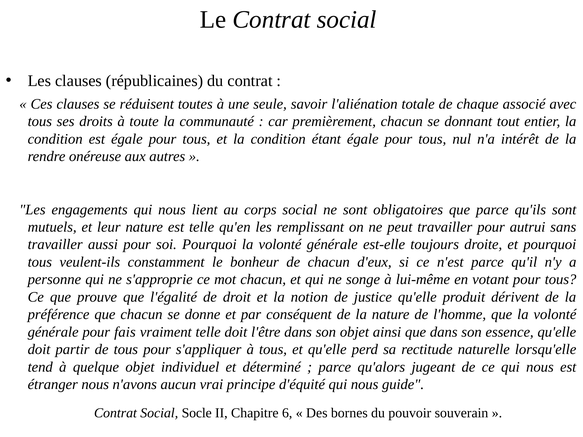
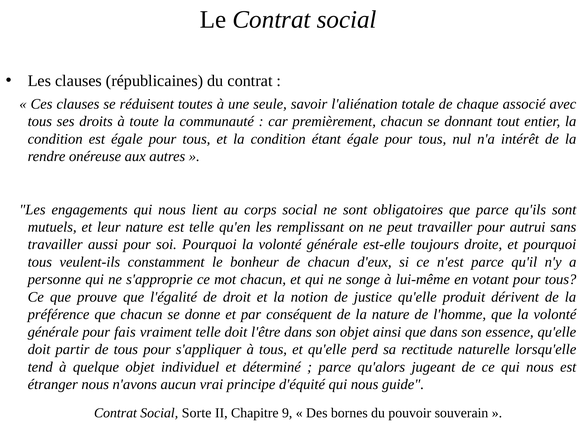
Socle: Socle -> Sorte
6: 6 -> 9
